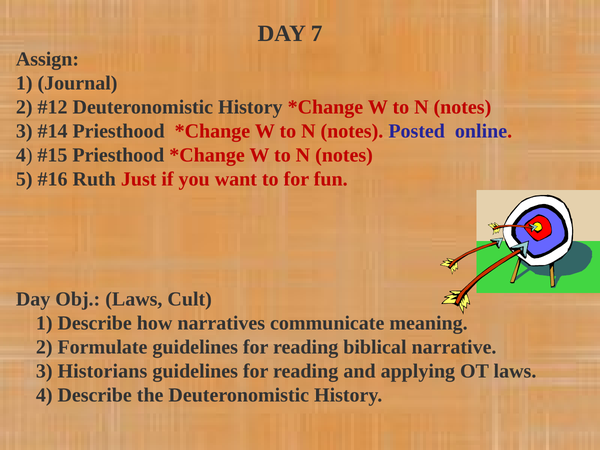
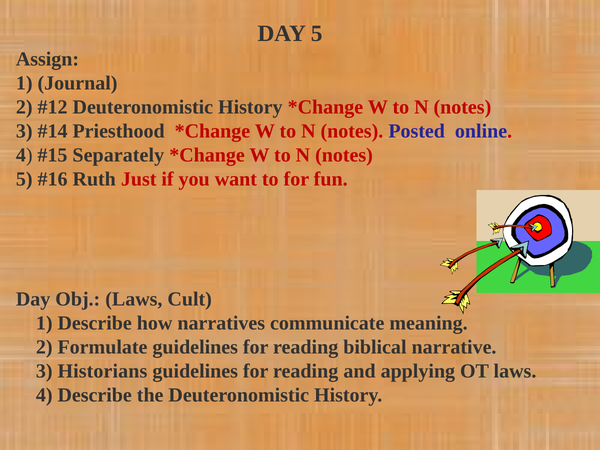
DAY 7: 7 -> 5
Priesthood at (118, 155): Priesthood -> Separately
